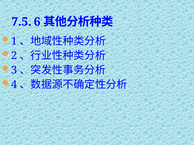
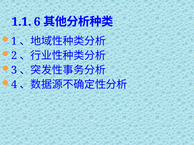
7.5: 7.5 -> 1.1
